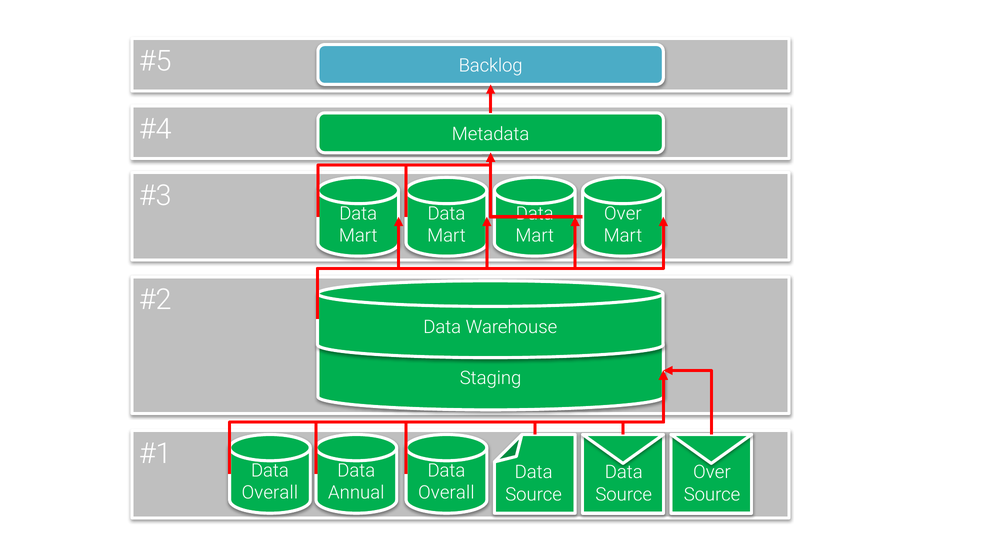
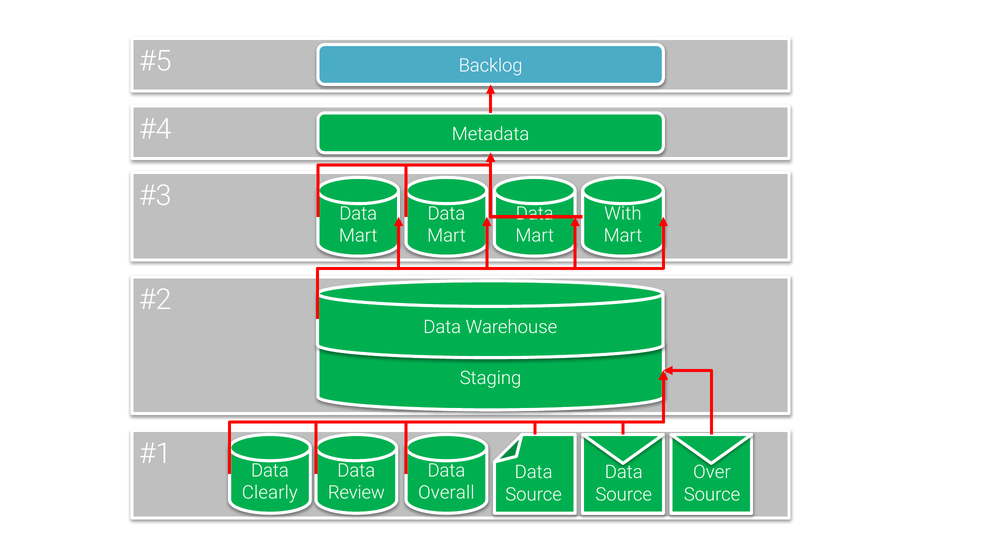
Over at (623, 214): Over -> With
Overall at (270, 493): Overall -> Clearly
Annual: Annual -> Review
